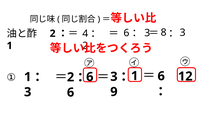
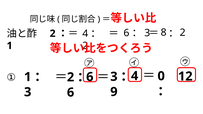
8 3: 3 -> 2
6 at (161, 76): 6 -> 0
1 at (135, 76): 1 -> 4
